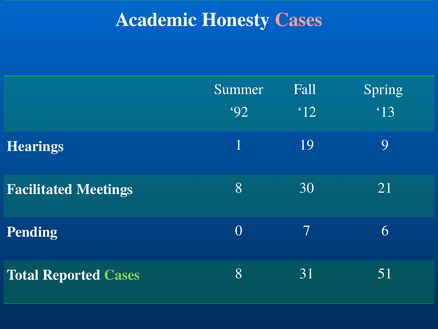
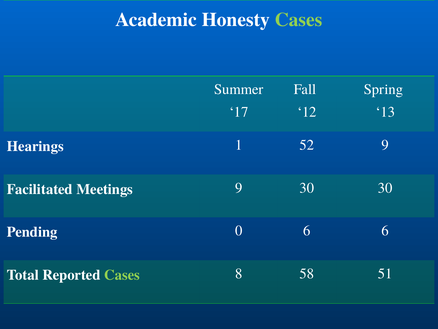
Cases at (299, 20) colour: pink -> light green
92: 92 -> 17
19: 19 -> 52
Meetings 8: 8 -> 9
30 21: 21 -> 30
0 7: 7 -> 6
31: 31 -> 58
